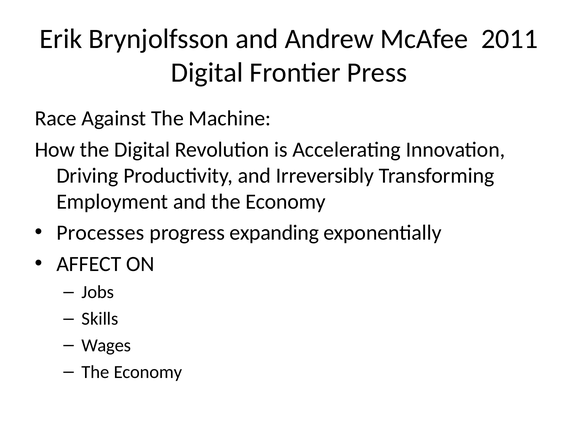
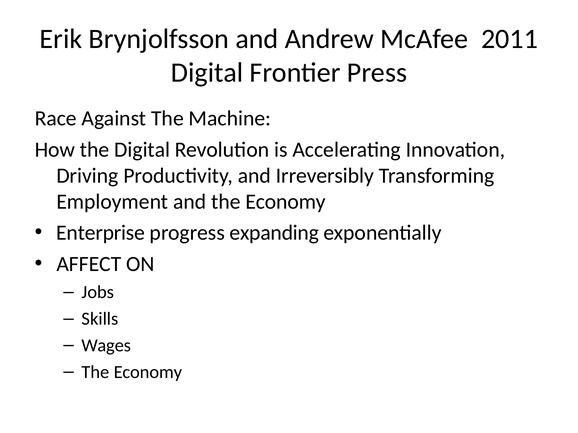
Processes: Processes -> Enterprise
